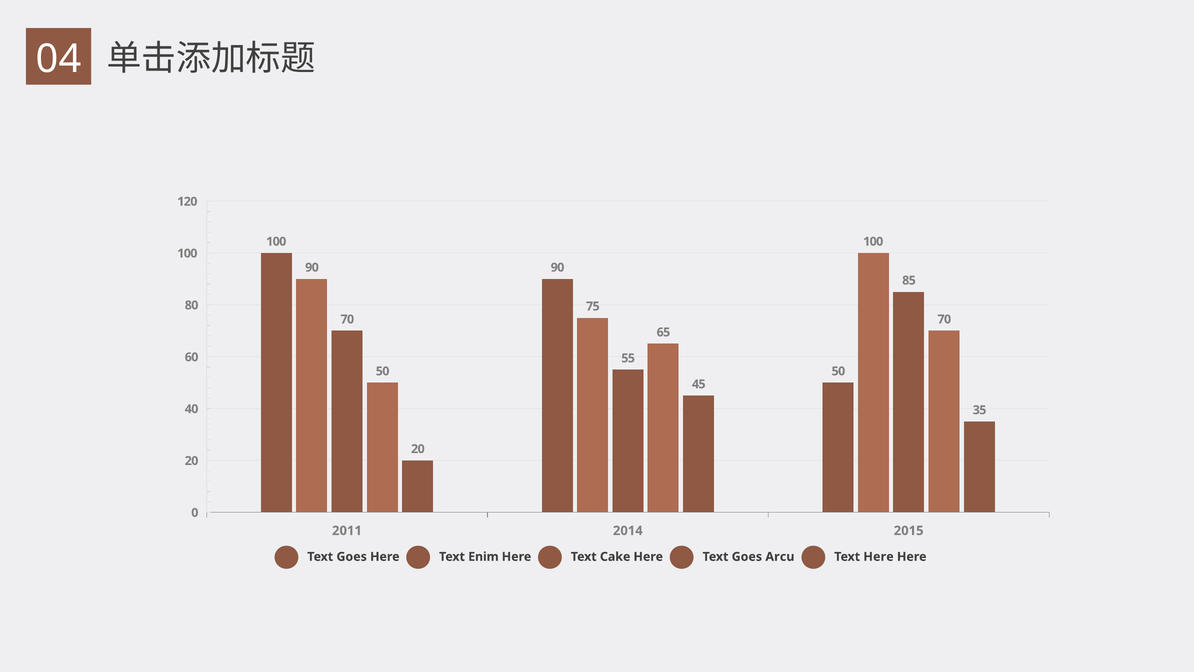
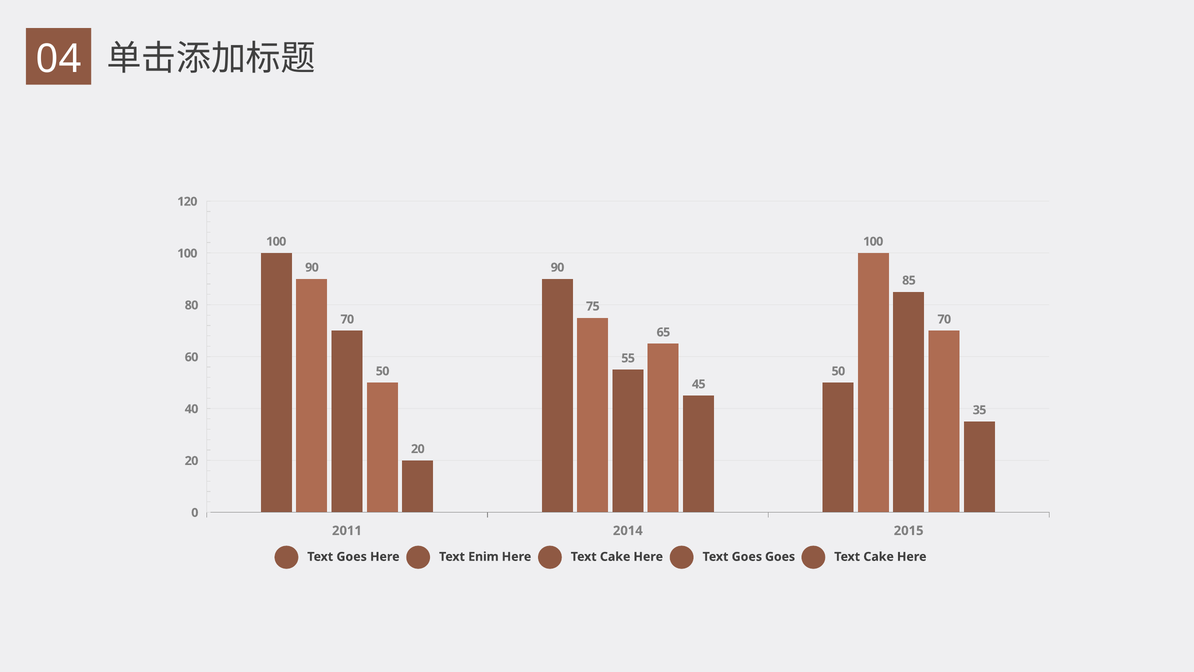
Goes Arcu: Arcu -> Goes
Here at (879, 556): Here -> Cake
